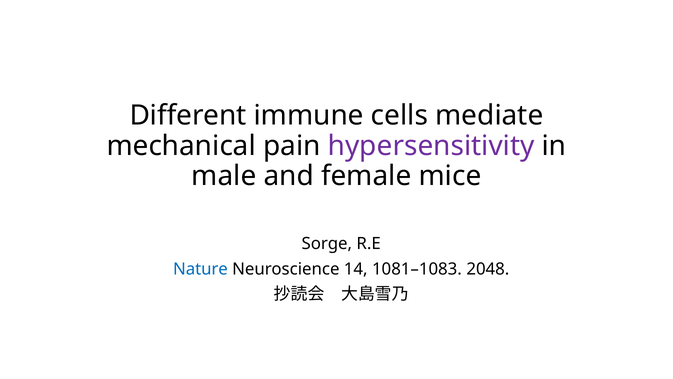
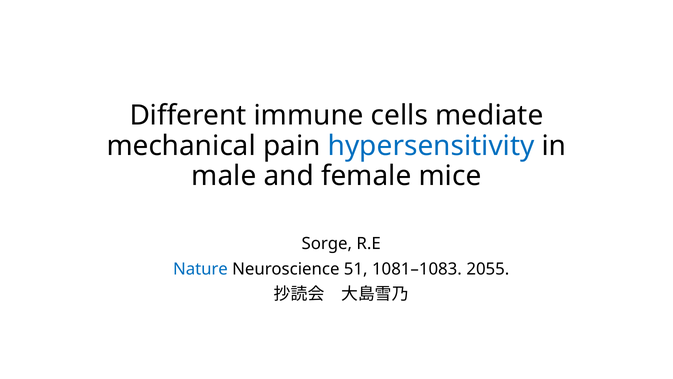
hypersensitivity colour: purple -> blue
14: 14 -> 51
2048: 2048 -> 2055
